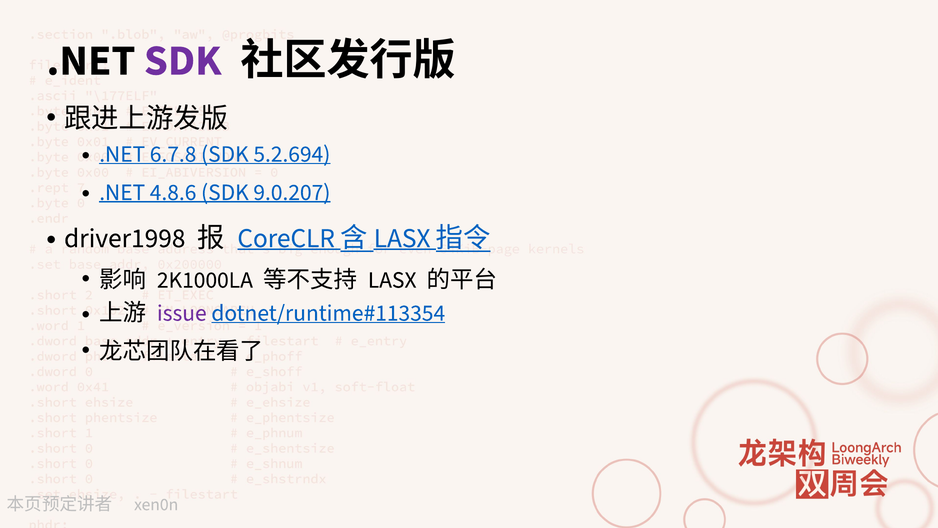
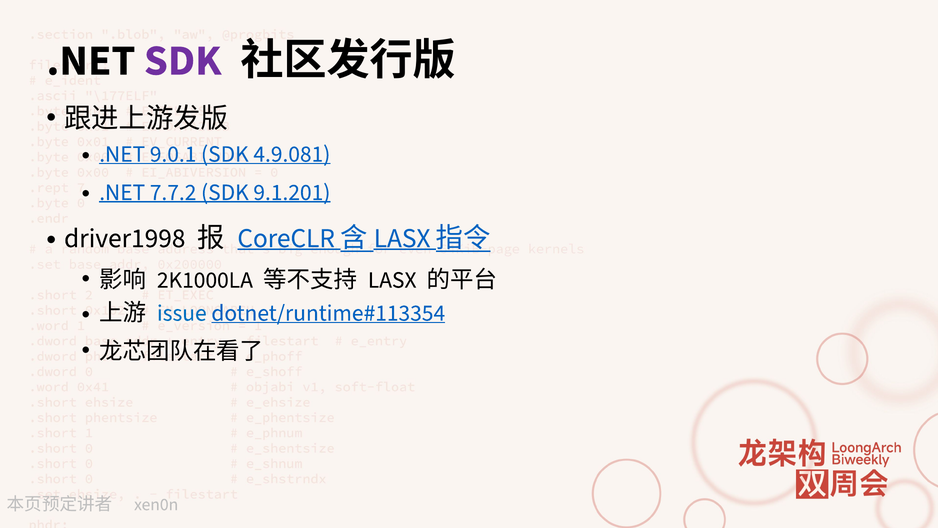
6.7.8: 6.7.8 -> 9.0.1
5.2.694: 5.2.694 -> 4.9.081
4.8.6: 4.8.6 -> 7.7.2
9.0.207: 9.0.207 -> 9.1.201
issue colour: purple -> blue
